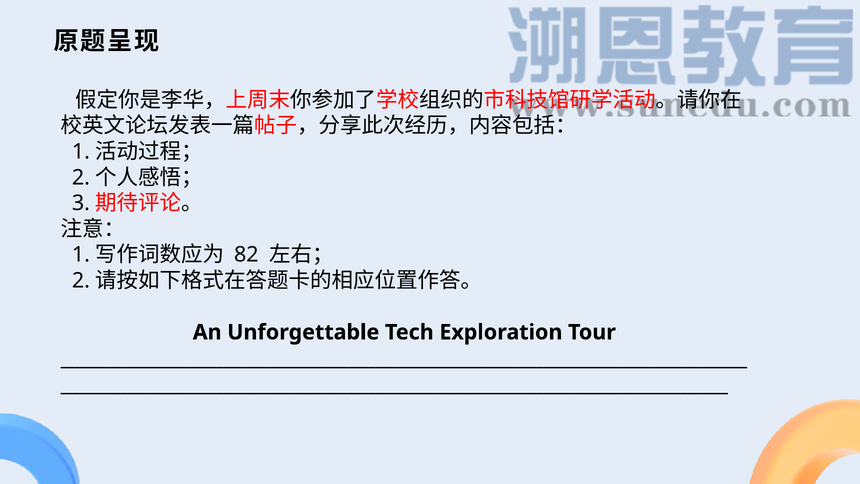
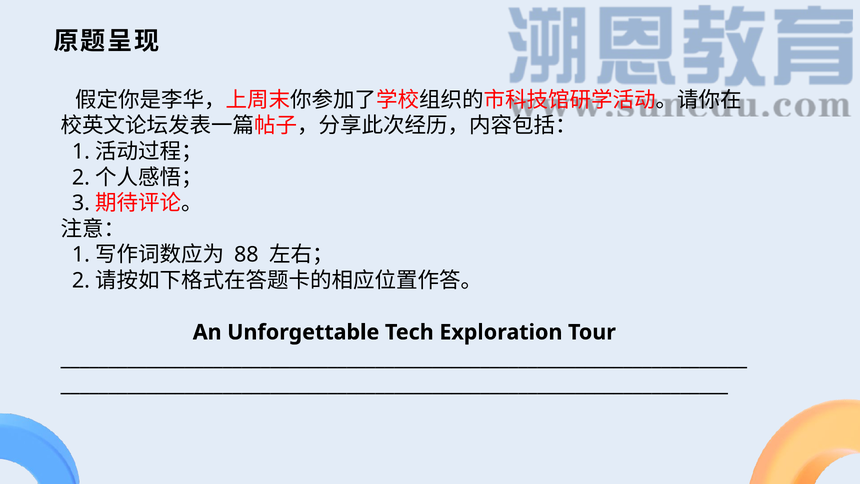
82: 82 -> 88
